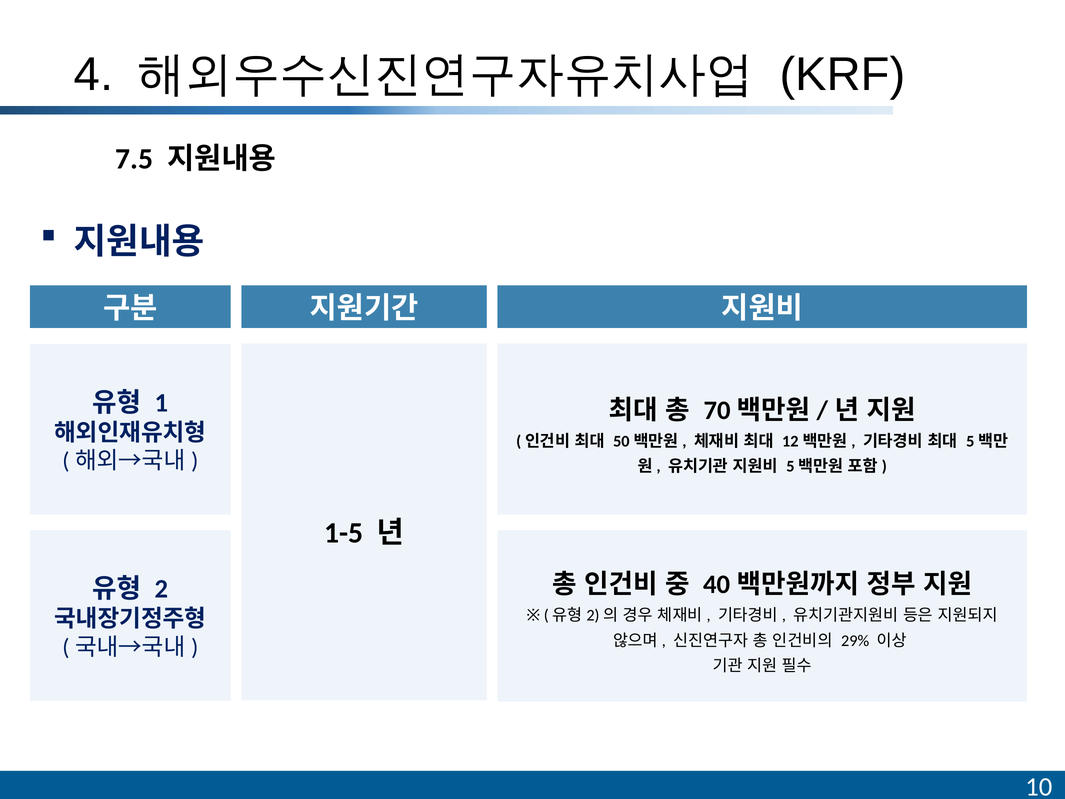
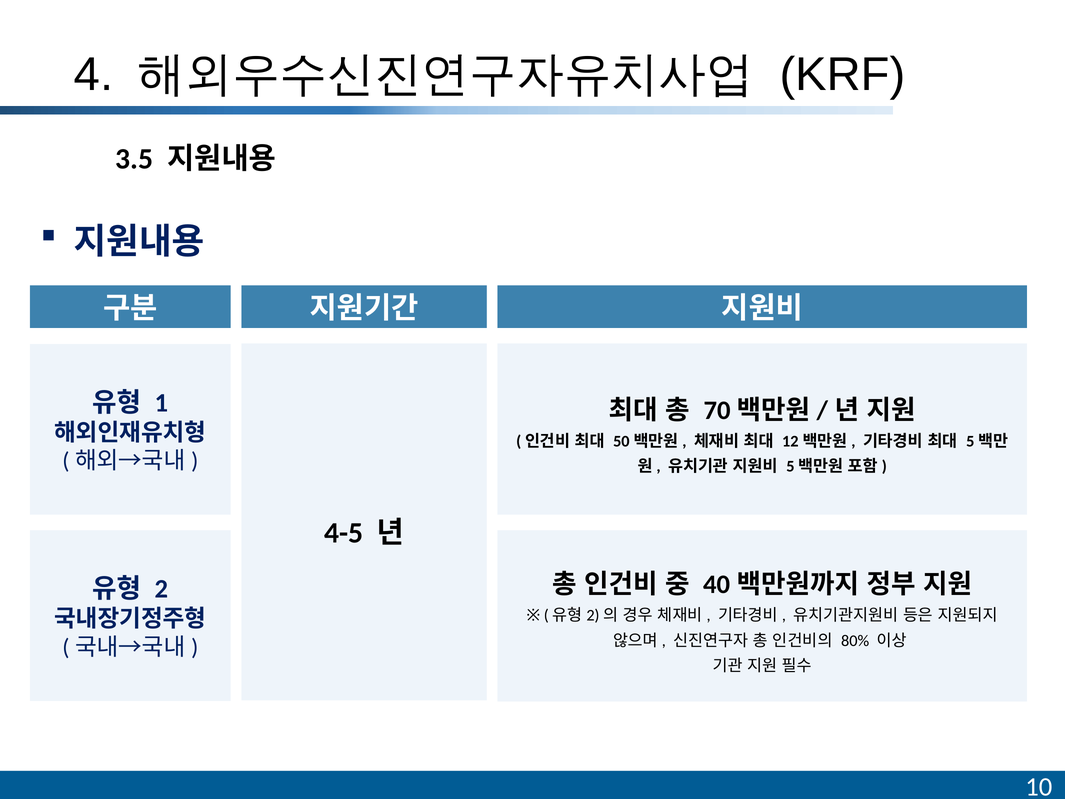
7.5: 7.5 -> 3.5
1-5: 1-5 -> 4-5
29%: 29% -> 80%
